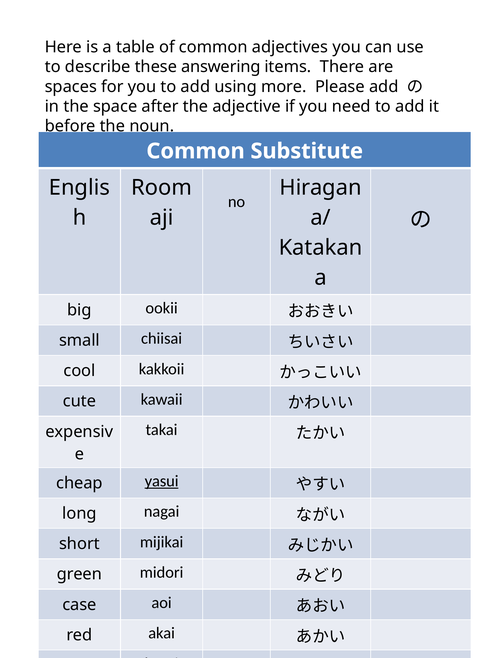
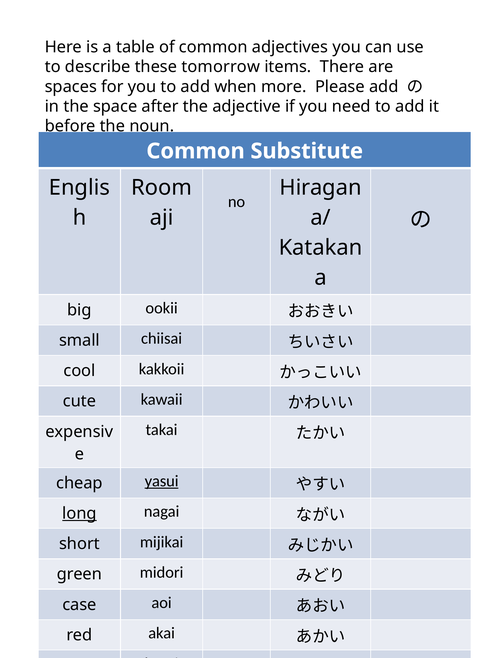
answering: answering -> tomorrow
using: using -> when
long underline: none -> present
